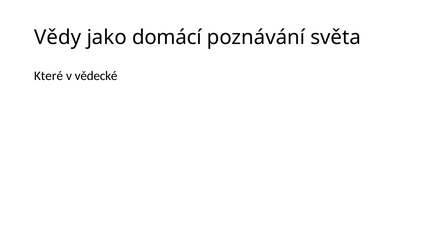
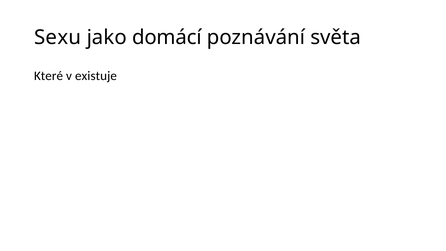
Vědy: Vědy -> Sexu
vědecké: vědecké -> existuje
